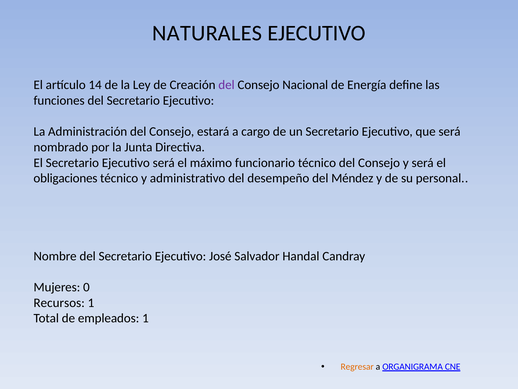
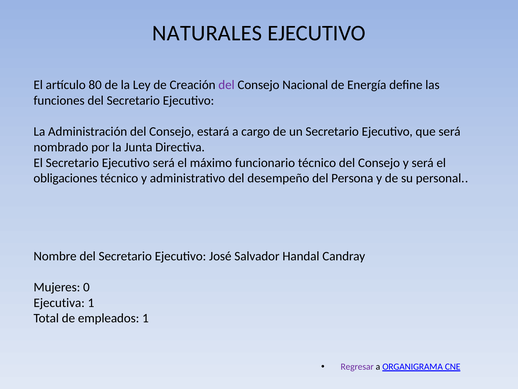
14: 14 -> 80
Méndez: Méndez -> Persona
Recursos: Recursos -> Ejecutiva
Regresar colour: orange -> purple
